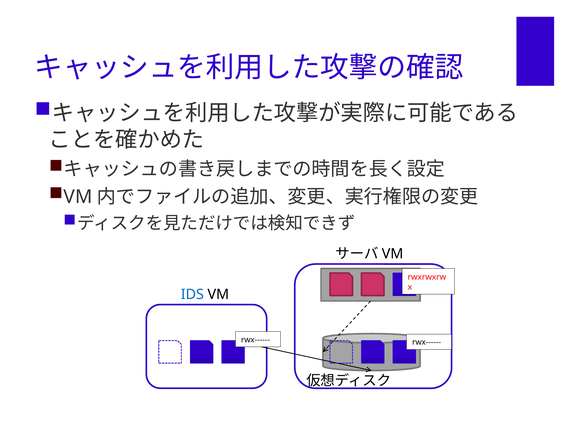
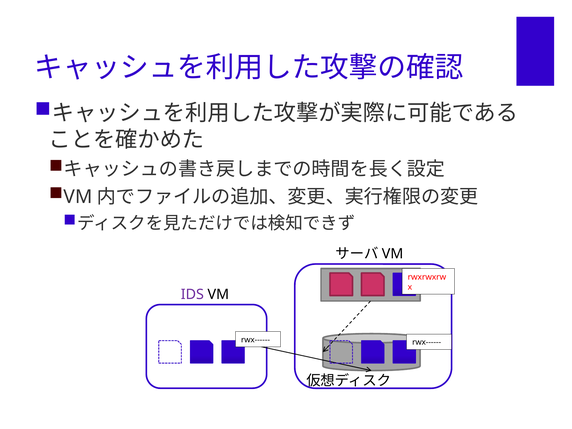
IDS colour: blue -> purple
